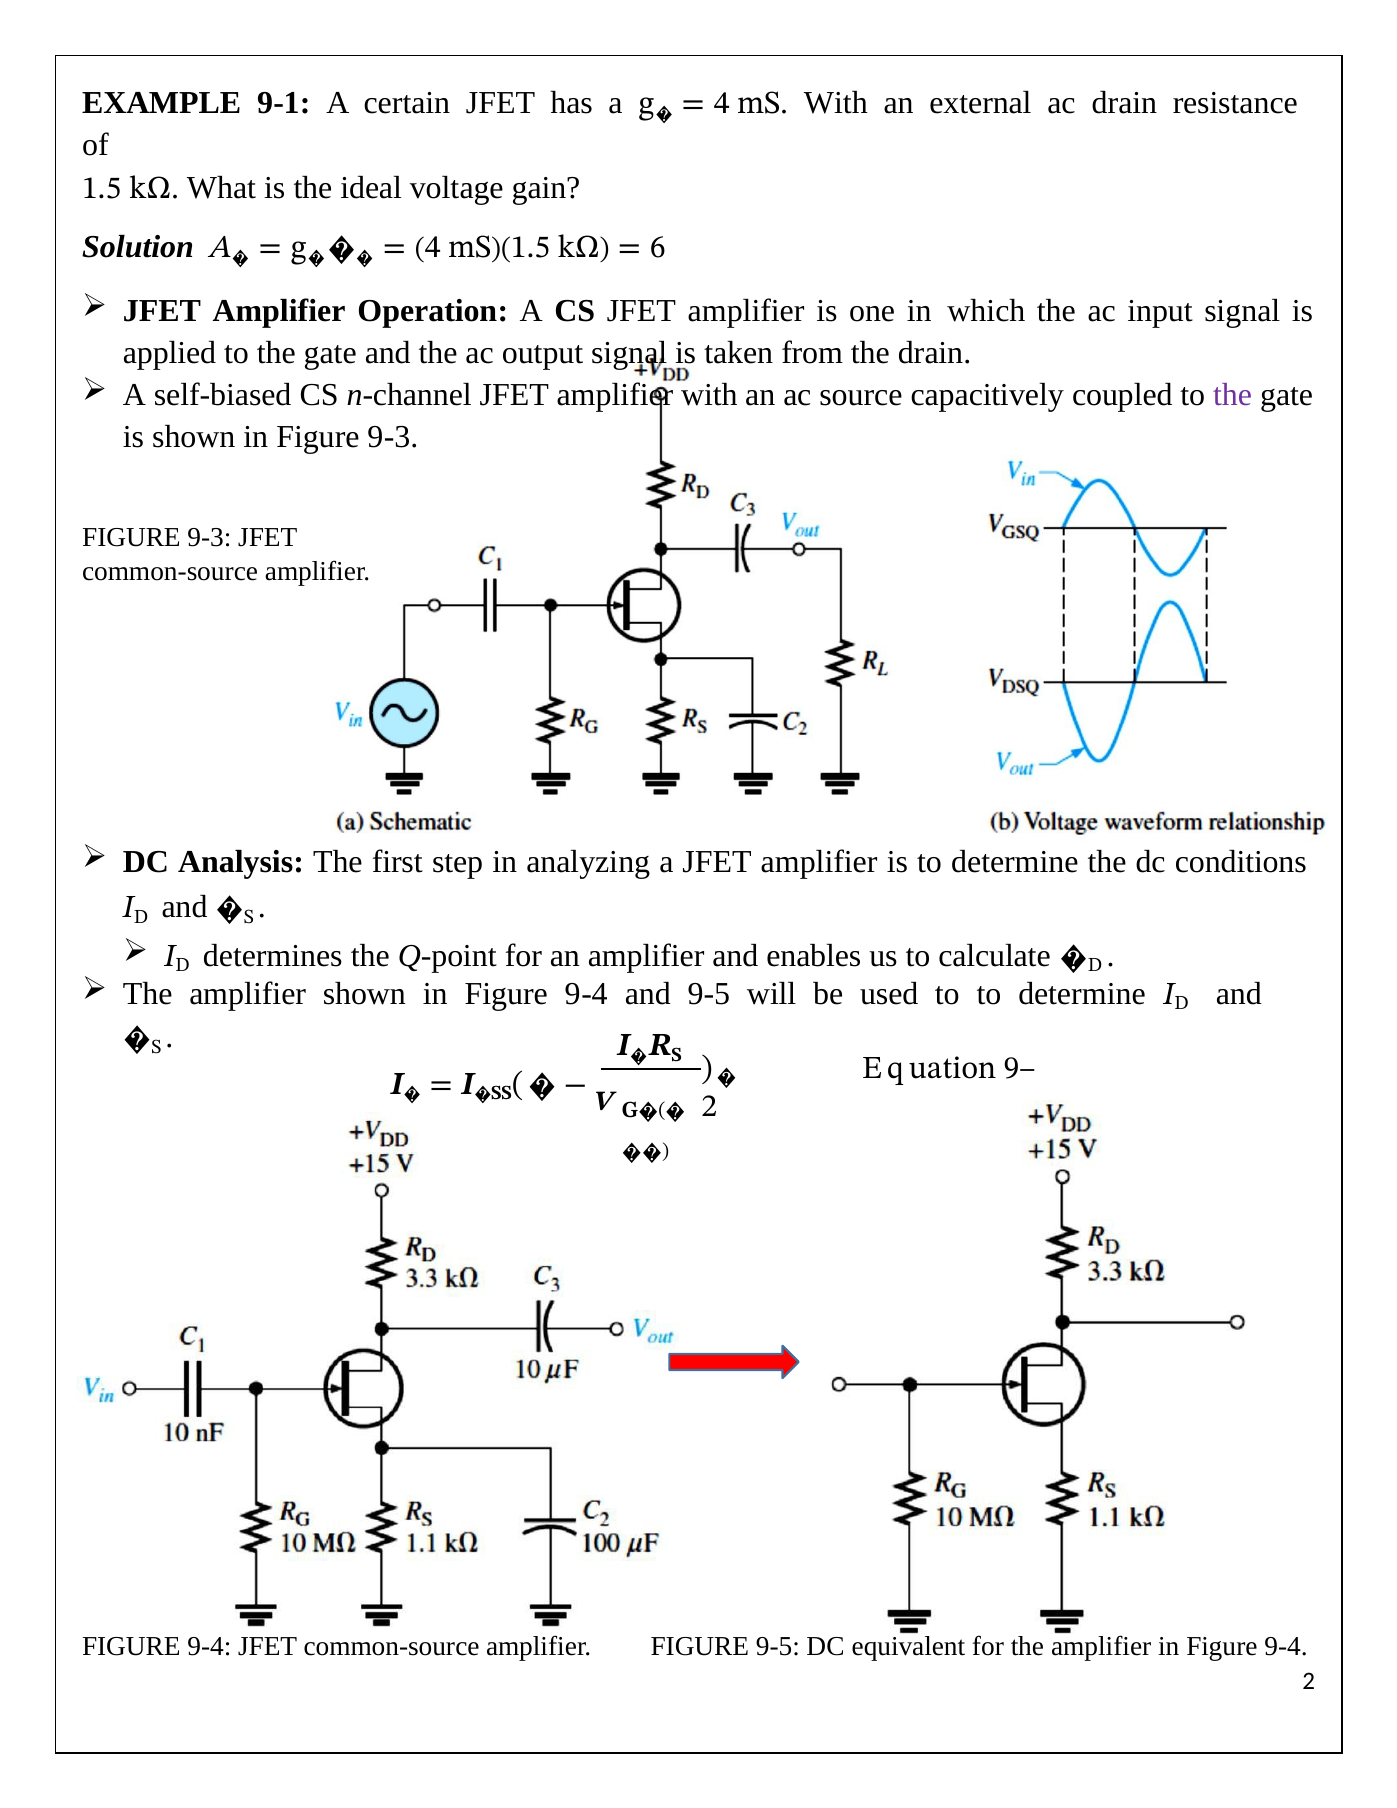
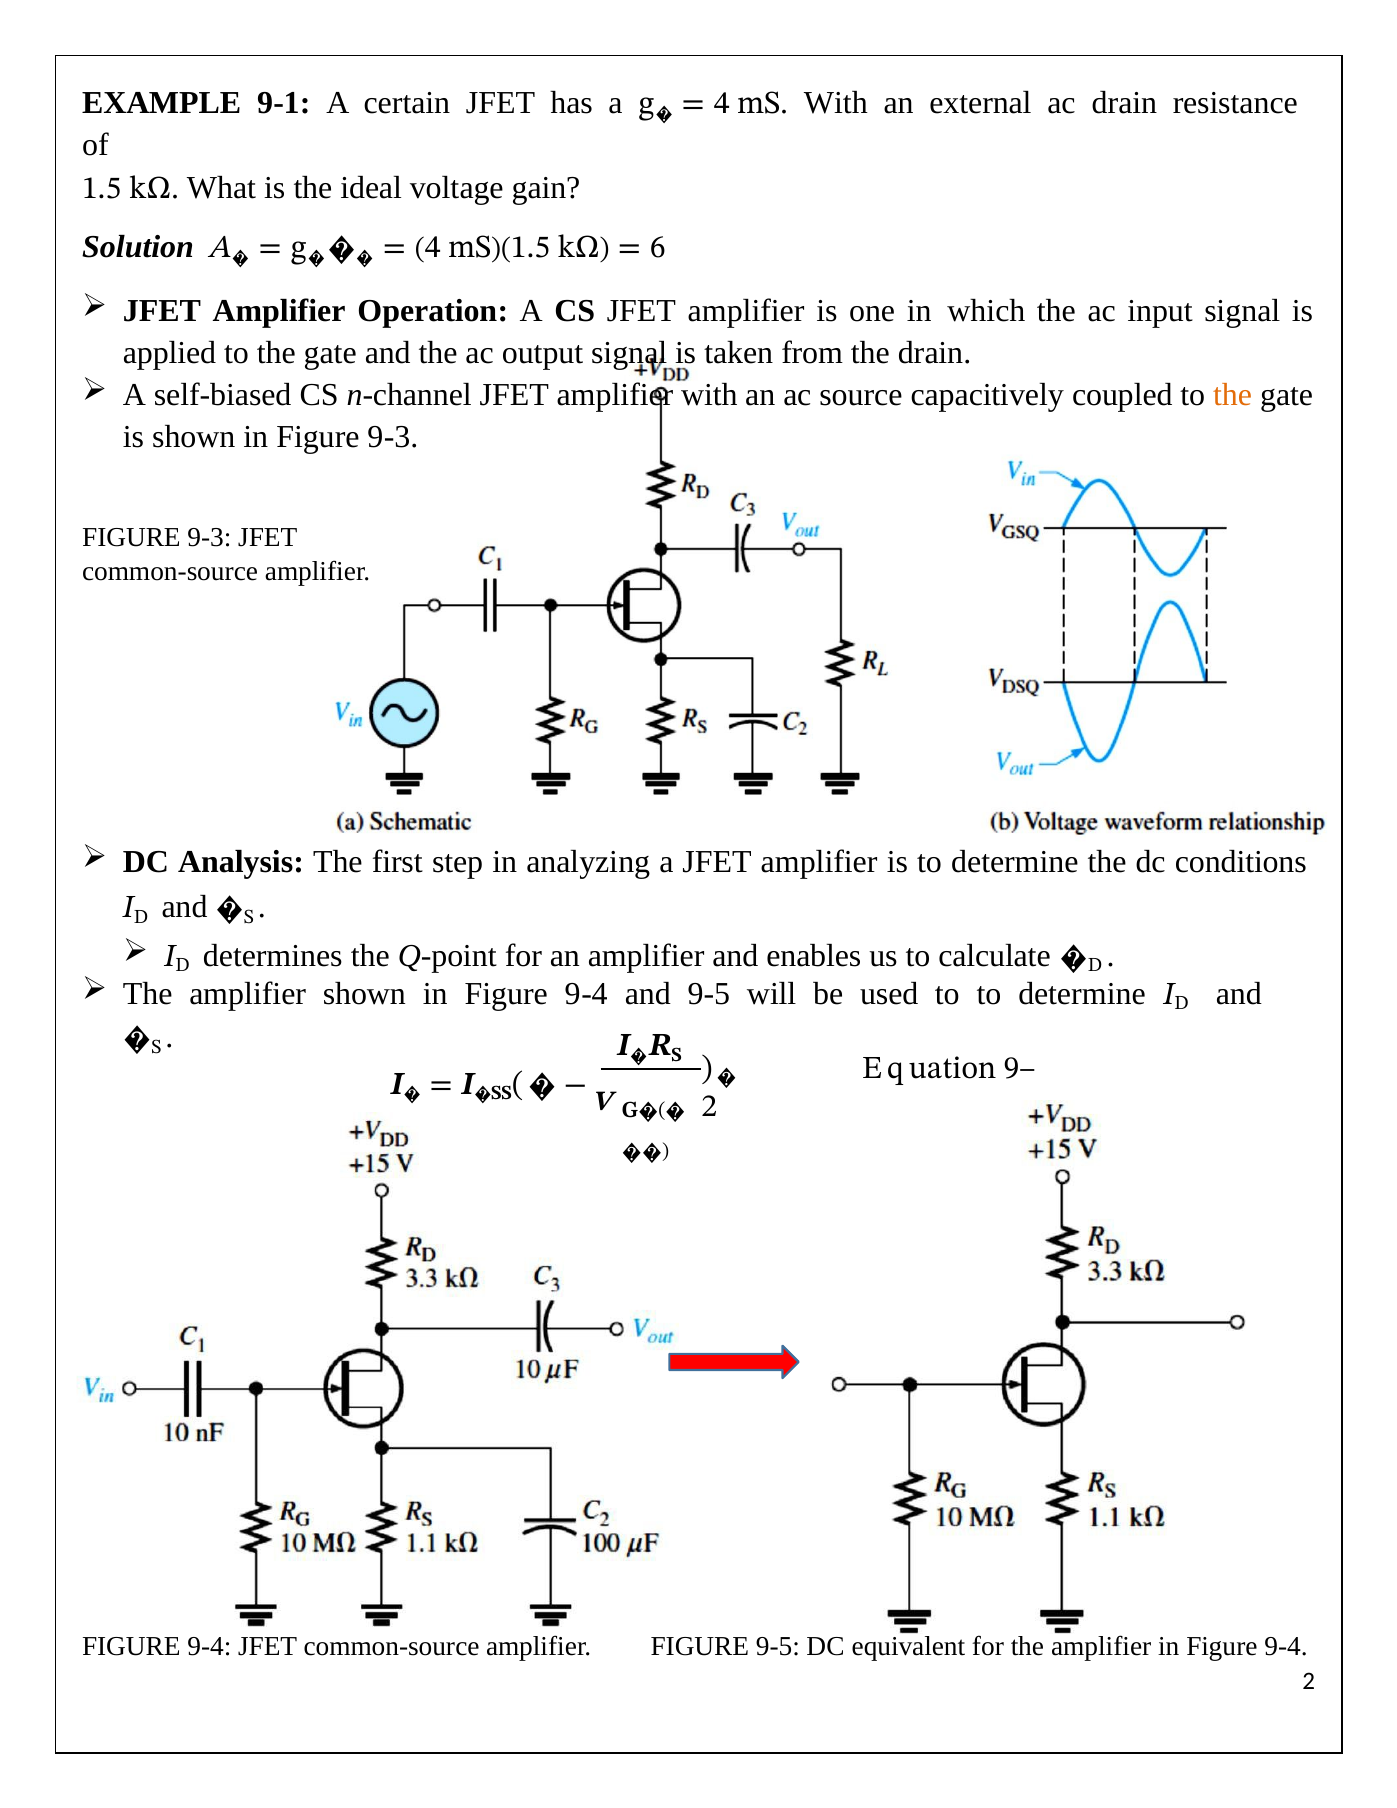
the at (1233, 395) colour: purple -> orange
